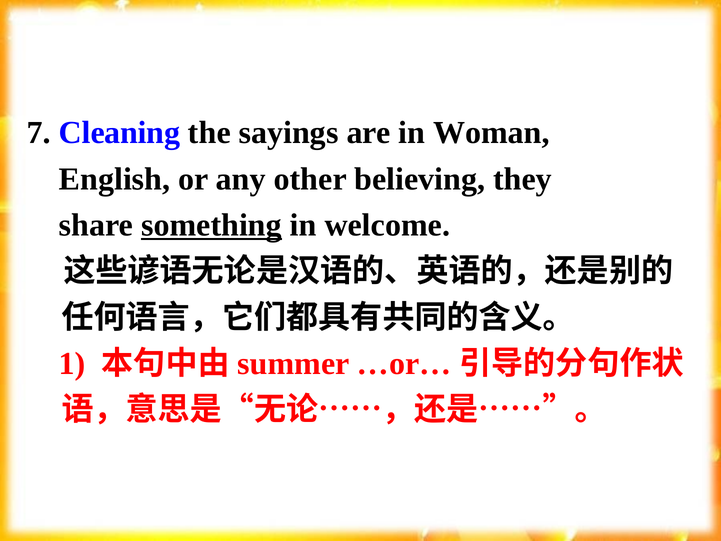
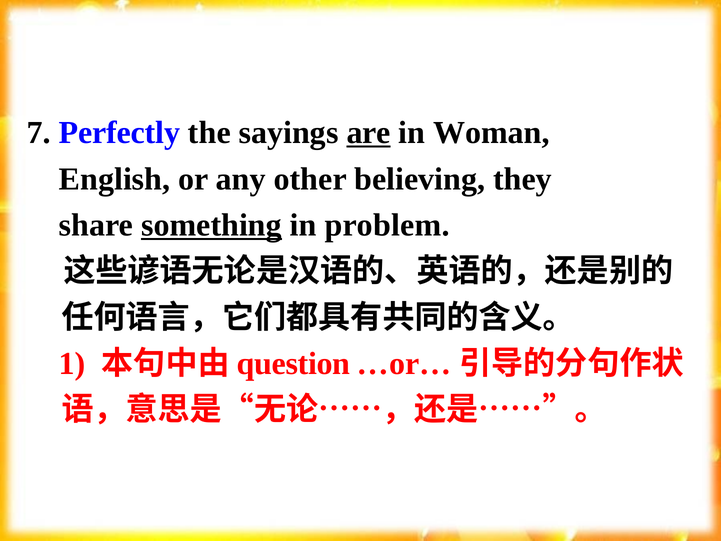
Cleaning: Cleaning -> Perfectly
are underline: none -> present
welcome: welcome -> problem
summer: summer -> question
